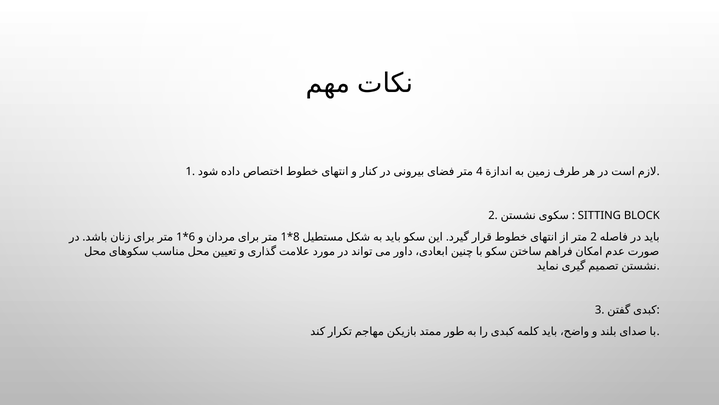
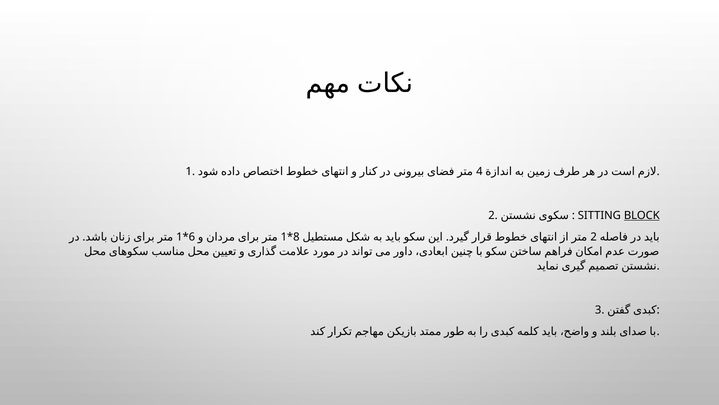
BLOCK underline: none -> present
